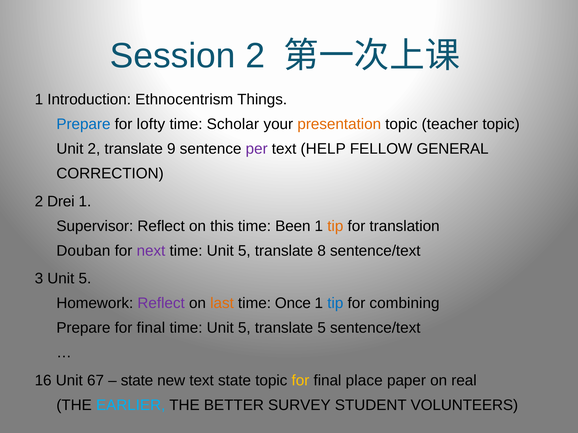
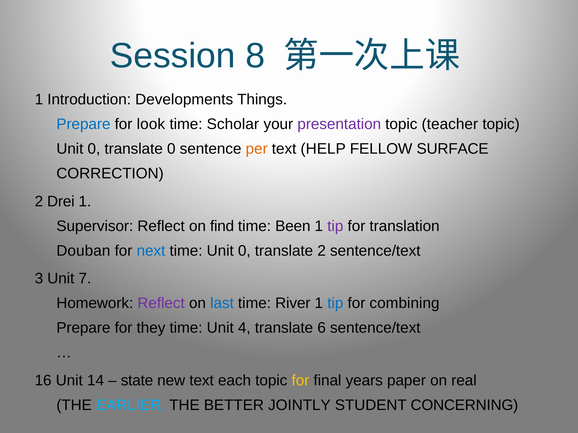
Session 2: 2 -> 8
Ethnocentrism: Ethnocentrism -> Developments
lofty: lofty -> look
presentation colour: orange -> purple
2 at (94, 149): 2 -> 0
translate 9: 9 -> 0
per colour: purple -> orange
GENERAL: GENERAL -> SURFACE
this: this -> find
tip at (335, 226) colour: orange -> purple
next colour: purple -> blue
5 at (244, 251): 5 -> 0
translate 8: 8 -> 2
3 Unit 5: 5 -> 7
last colour: orange -> blue
Once: Once -> River
Prepare for final: final -> they
5 at (244, 328): 5 -> 4
translate 5: 5 -> 6
67: 67 -> 14
text state: state -> each
place: place -> years
SURVEY: SURVEY -> JOINTLY
VOLUNTEERS: VOLUNTEERS -> CONCERNING
